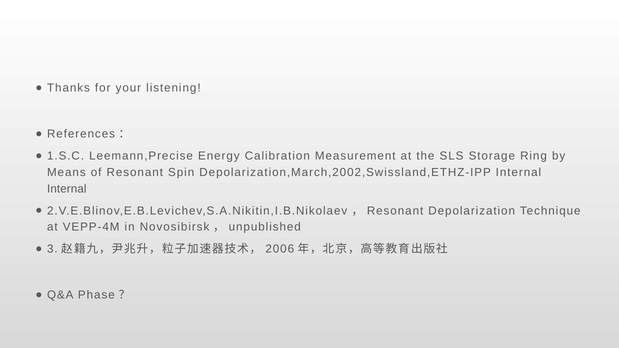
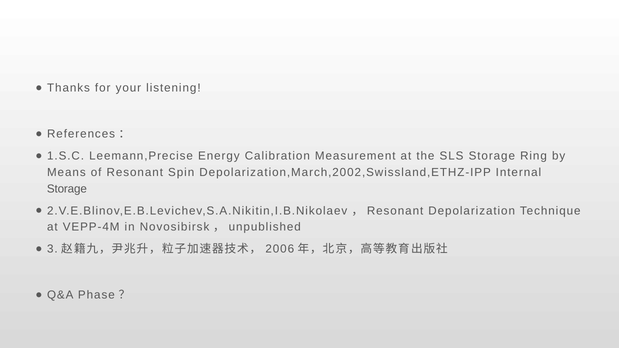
Internal at (67, 189): Internal -> Storage
